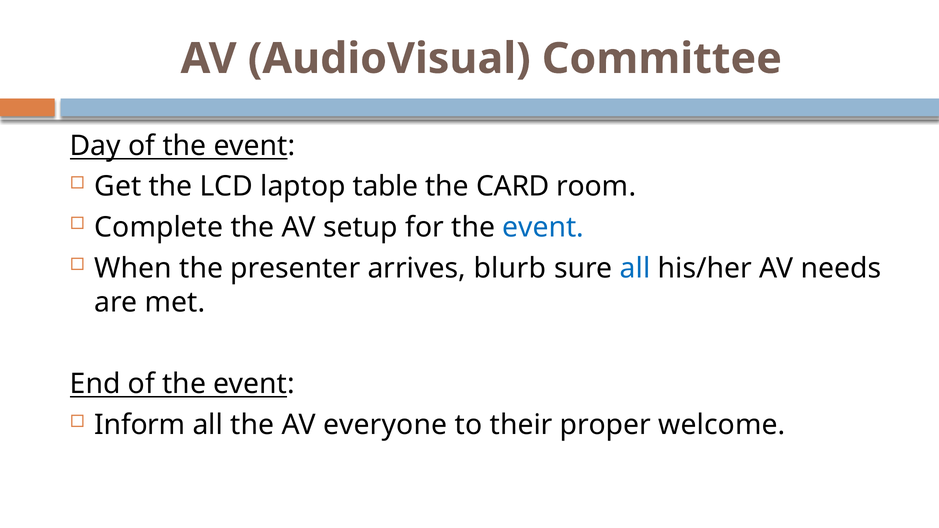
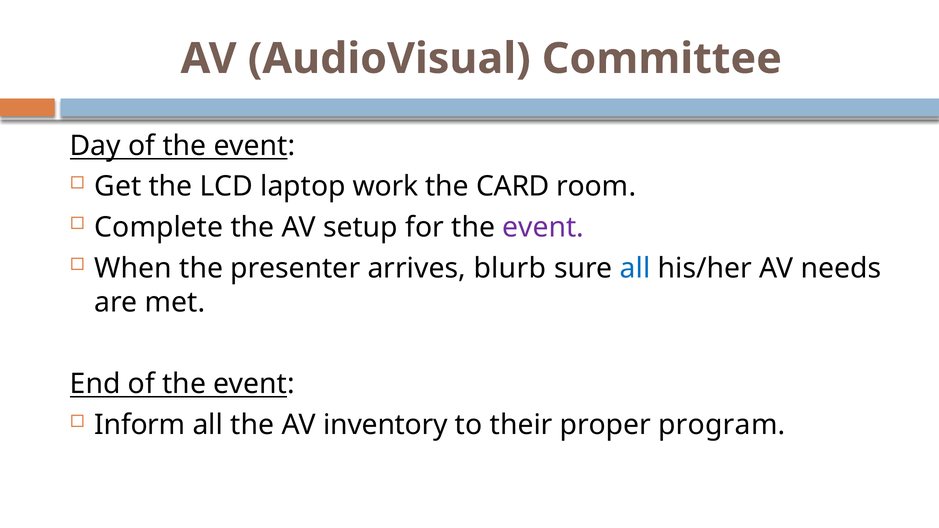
table: table -> work
event at (543, 228) colour: blue -> purple
everyone: everyone -> inventory
welcome: welcome -> program
